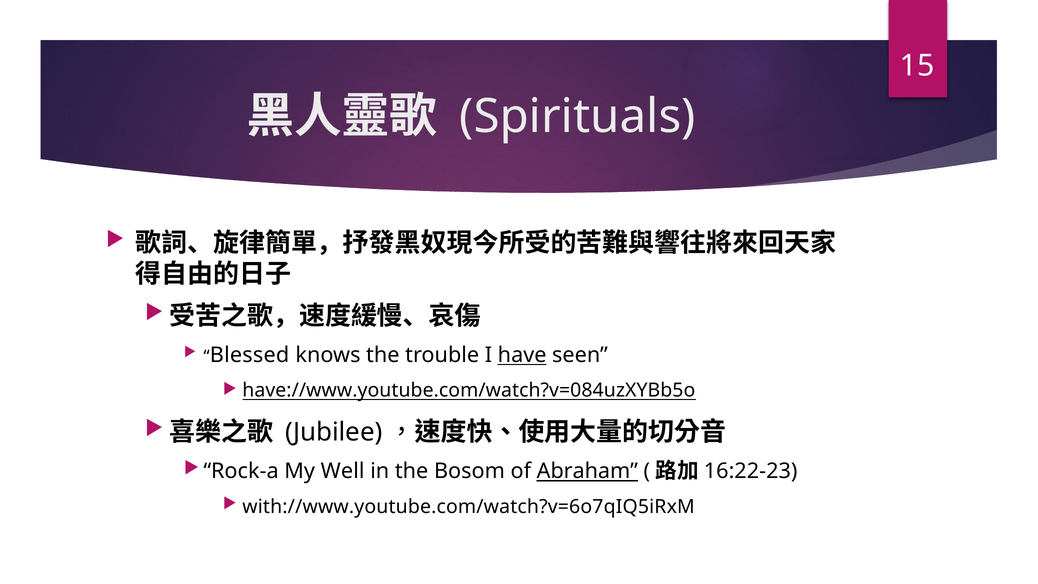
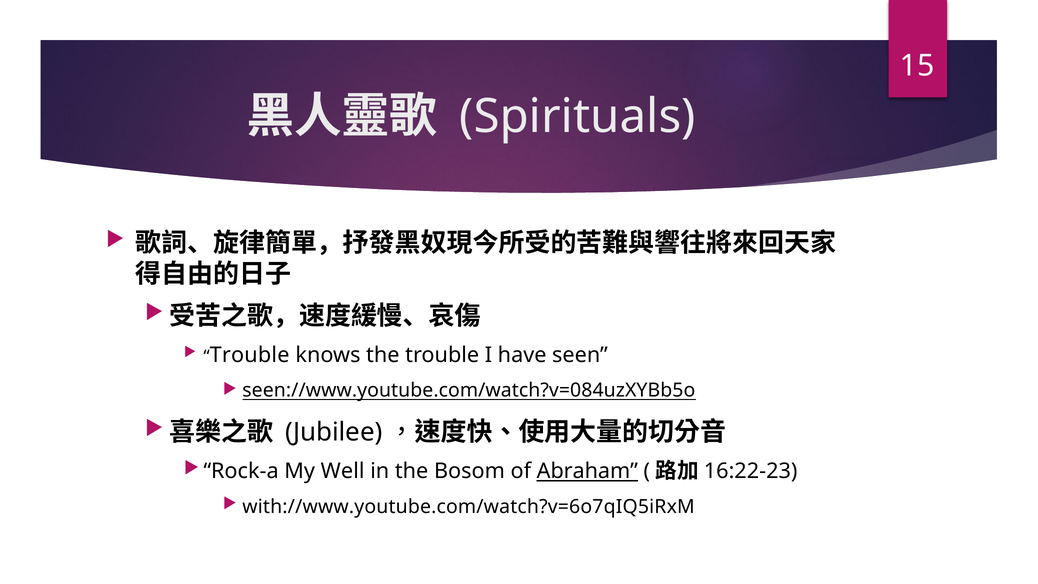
Blessed at (250, 355): Blessed -> Trouble
have underline: present -> none
have://www.youtube.com/watch?v=084uzXYBb5o: have://www.youtube.com/watch?v=084uzXYBb5o -> seen://www.youtube.com/watch?v=084uzXYBb5o
